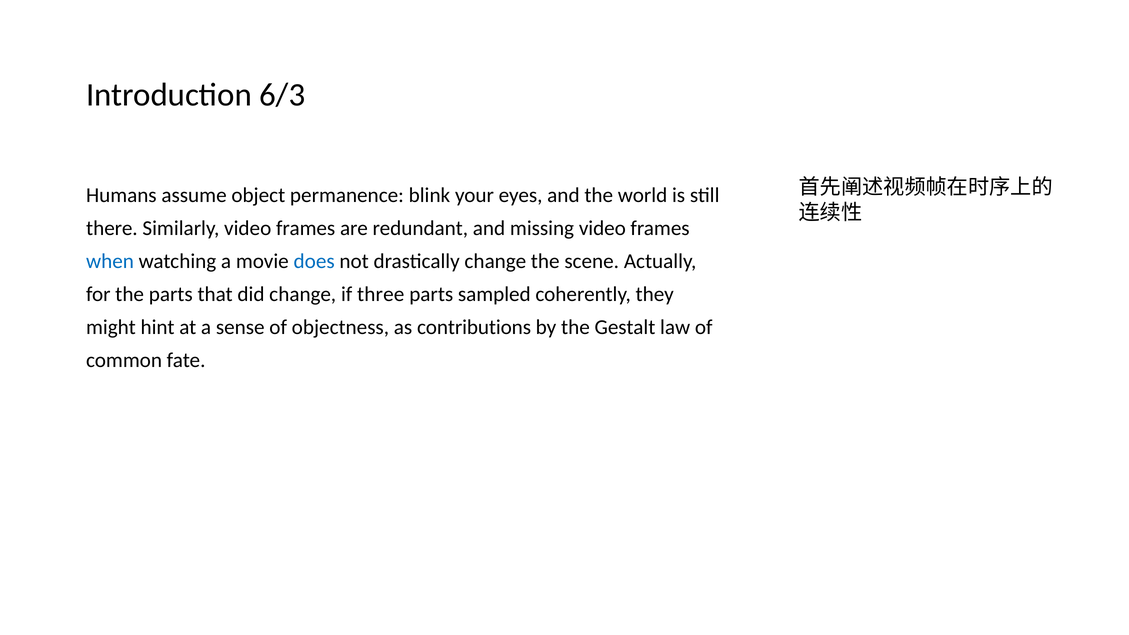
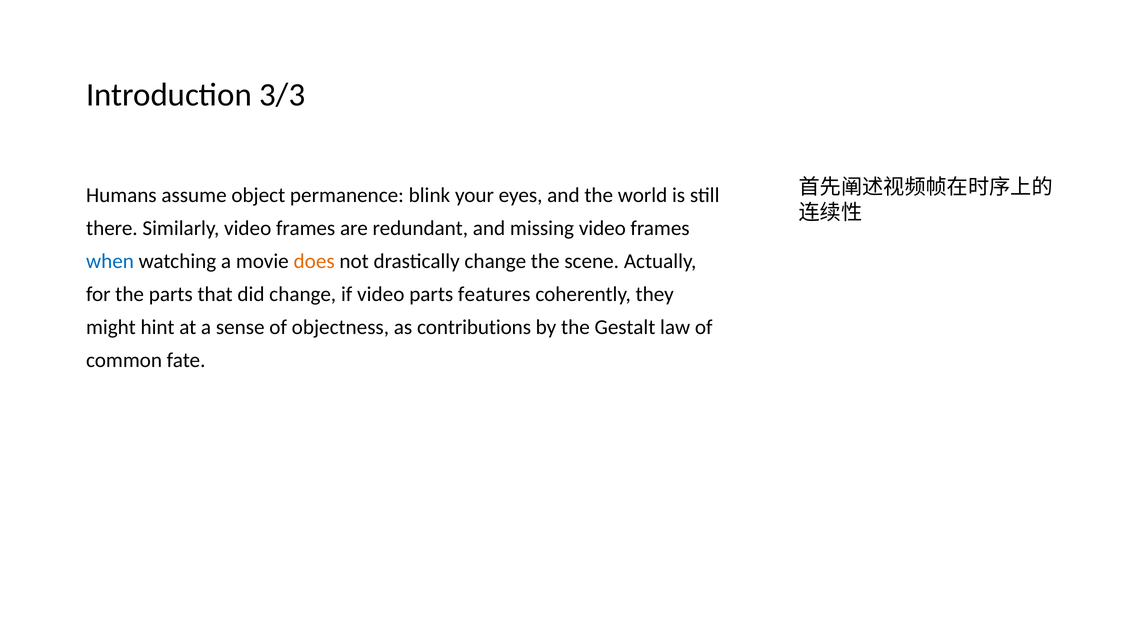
6/3: 6/3 -> 3/3
does colour: blue -> orange
if three: three -> video
sampled: sampled -> features
